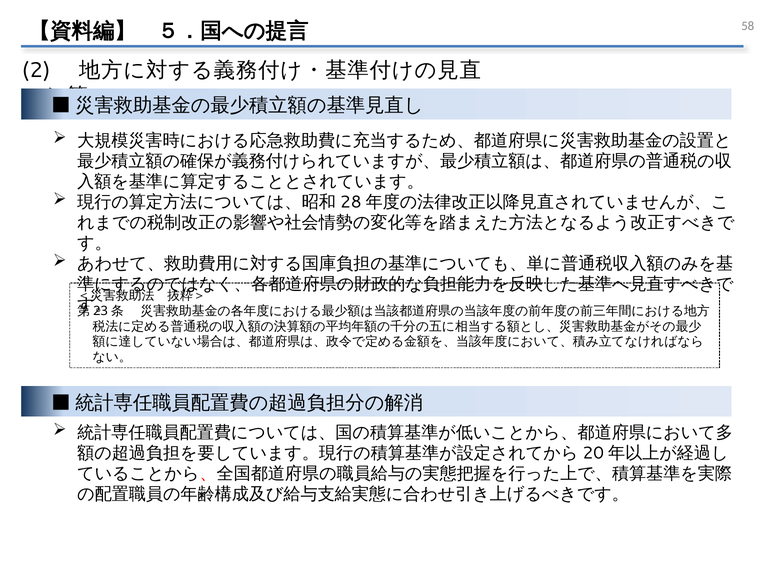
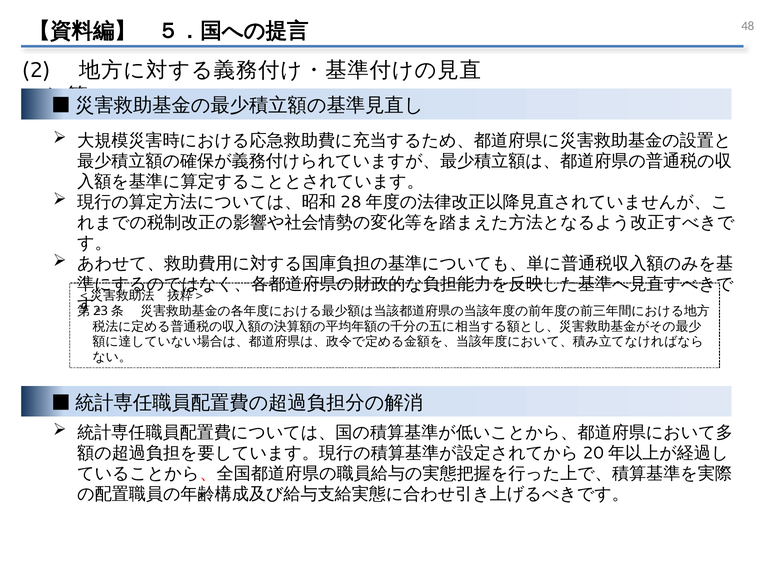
58: 58 -> 48
